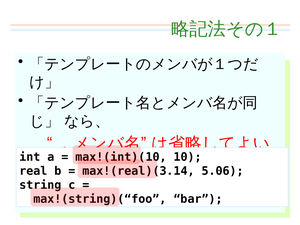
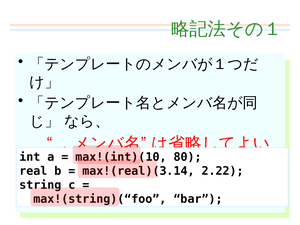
10: 10 -> 80
5.06: 5.06 -> 2.22
